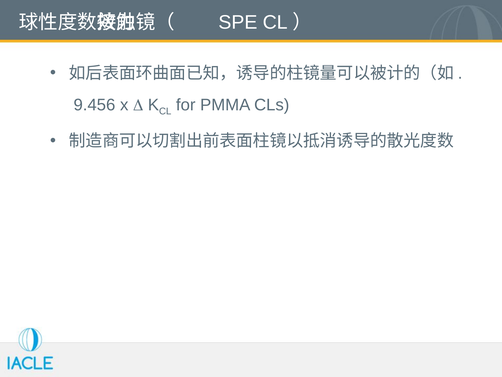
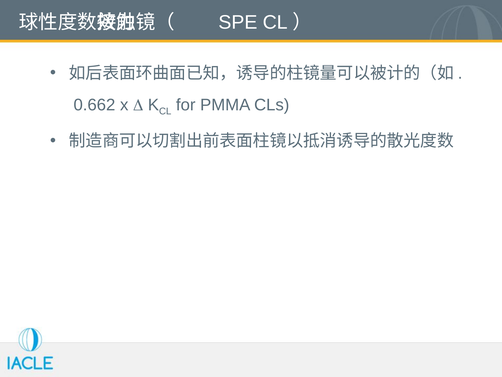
9.456: 9.456 -> 0.662
